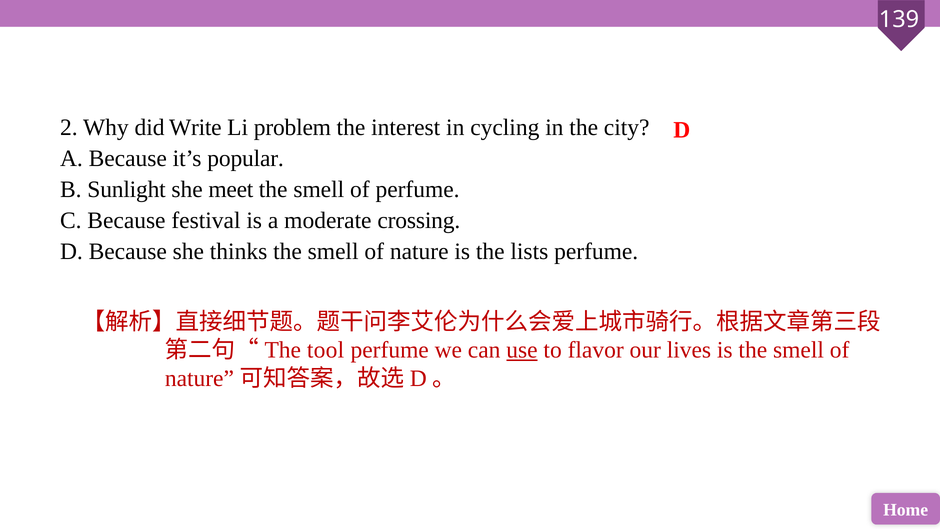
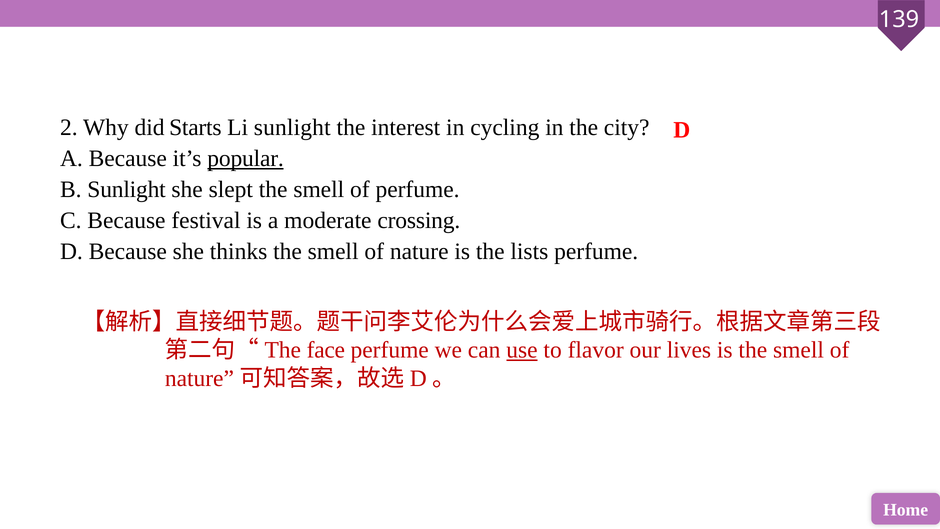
Write: Write -> Starts
Li problem: problem -> sunlight
popular underline: none -> present
meet: meet -> slept
tool: tool -> face
